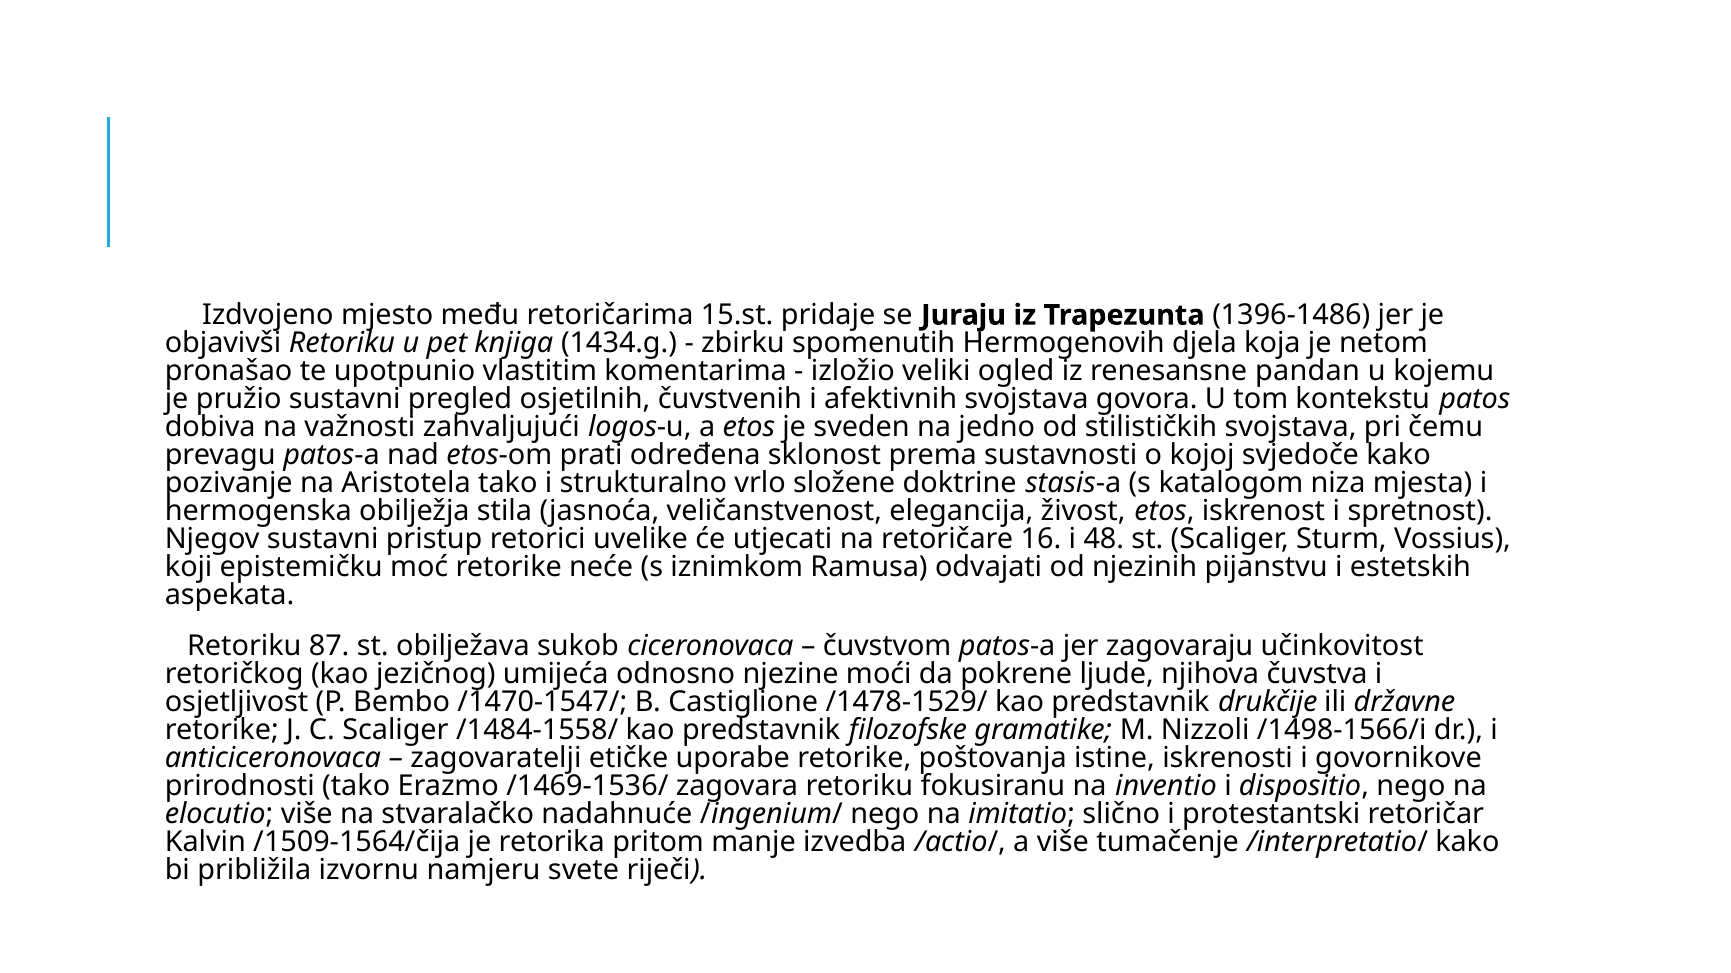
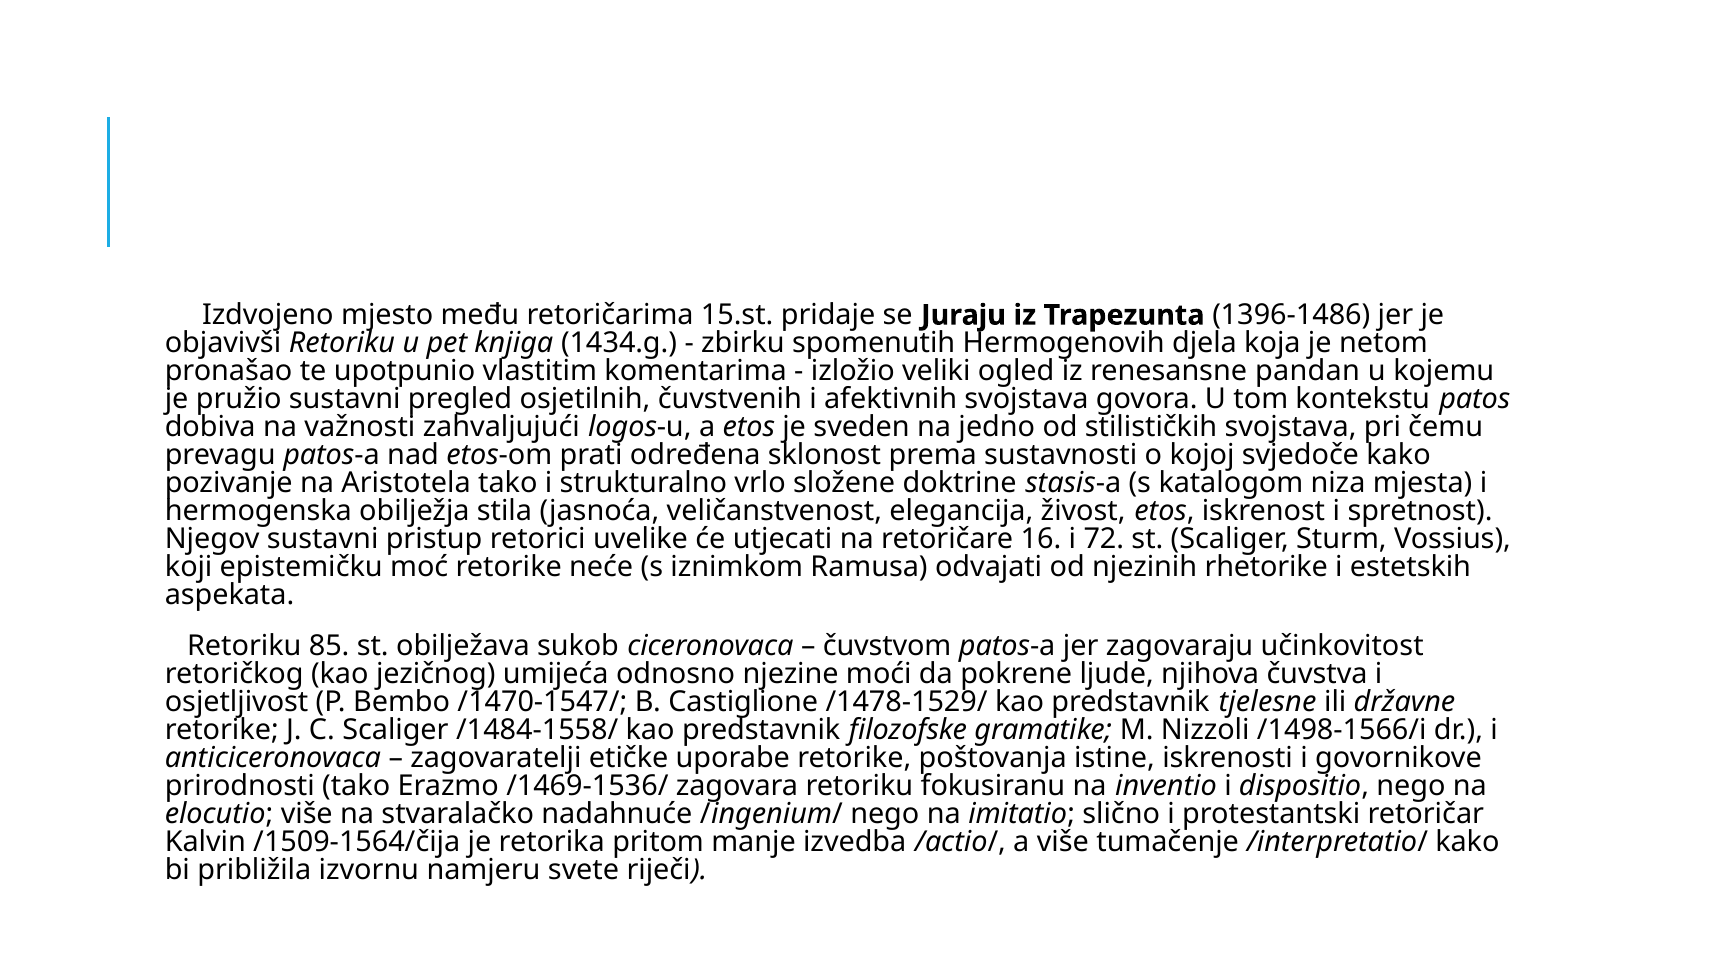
48: 48 -> 72
pijanstvu: pijanstvu -> rhetorike
87: 87 -> 85
drukčije: drukčije -> tjelesne
